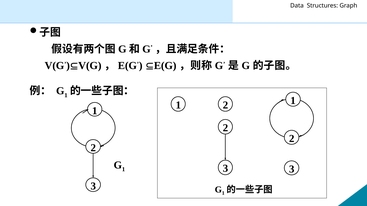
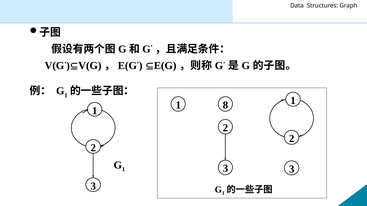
1 2: 2 -> 8
